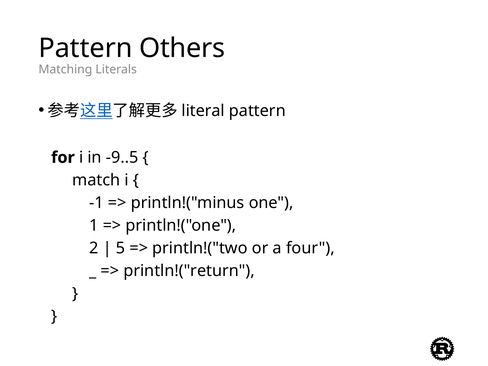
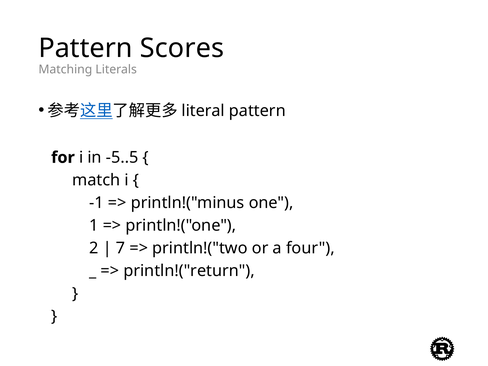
Others: Others -> Scores
-9..5: -9..5 -> -5..5
5: 5 -> 7
